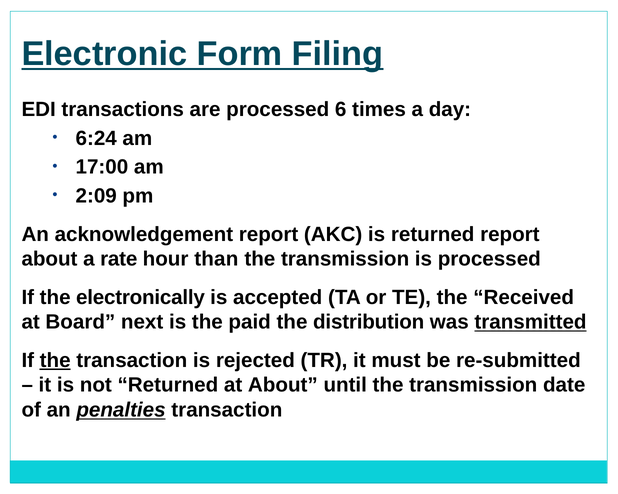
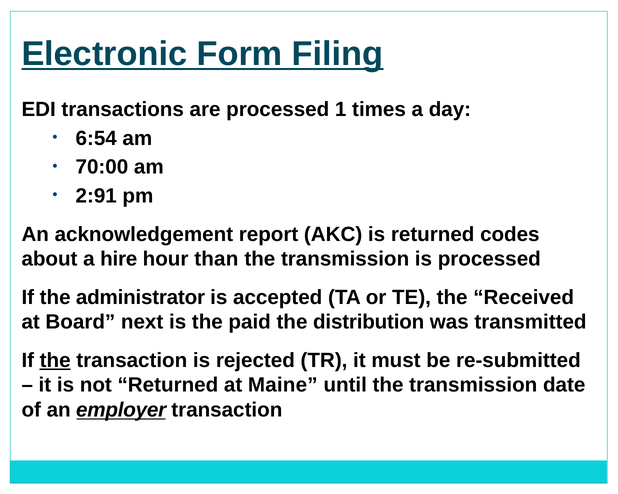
6: 6 -> 1
6:24: 6:24 -> 6:54
17:00: 17:00 -> 70:00
2:09: 2:09 -> 2:91
returned report: report -> codes
rate: rate -> hire
electronically: electronically -> administrator
transmitted underline: present -> none
at About: About -> Maine
penalties: penalties -> employer
